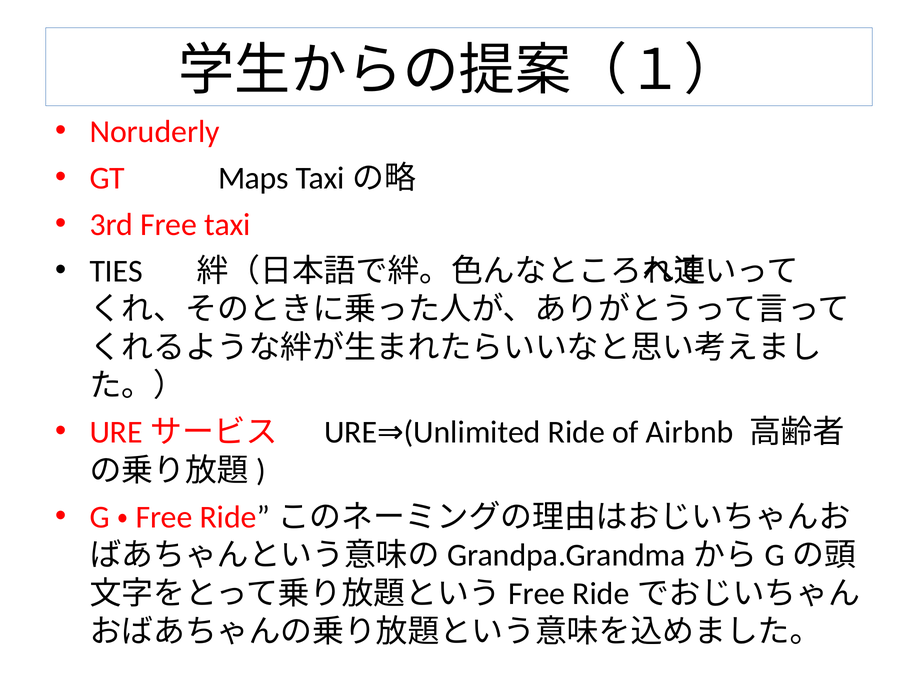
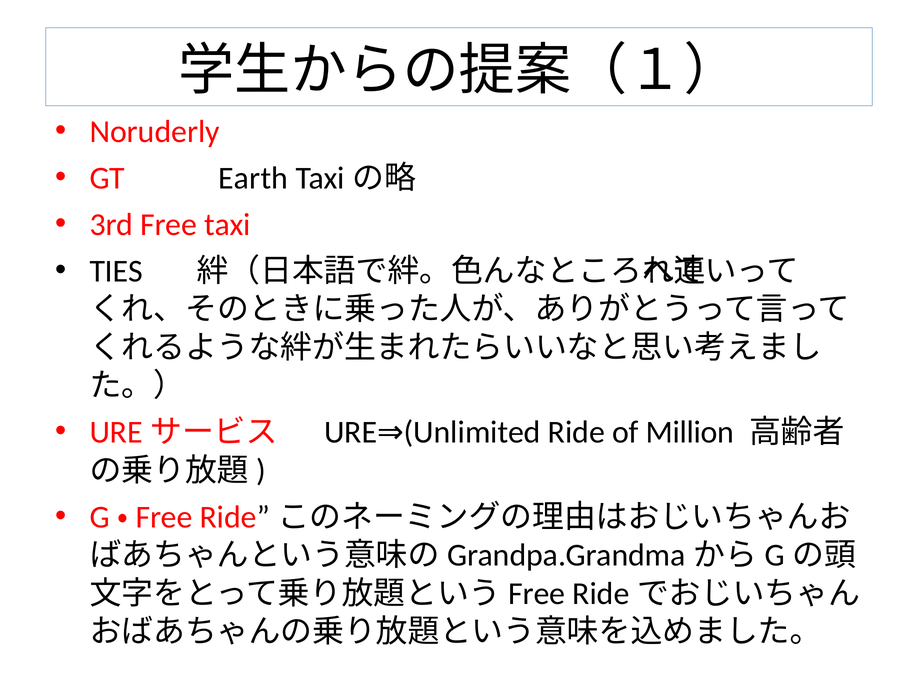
Maps: Maps -> Earth
Airbnb: Airbnb -> Million
